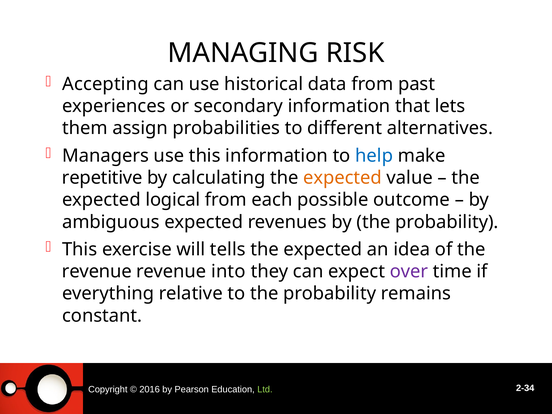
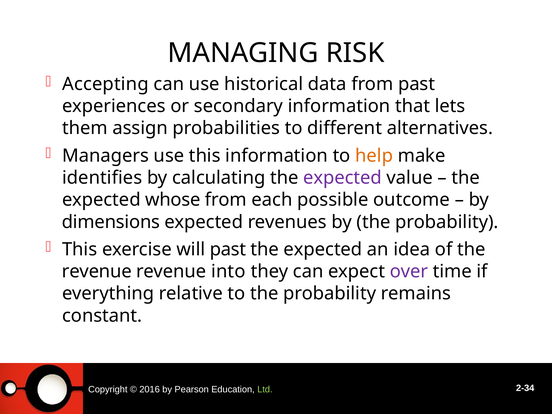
help colour: blue -> orange
repetitive: repetitive -> identifies
expected at (343, 178) colour: orange -> purple
logical: logical -> whose
ambiguous: ambiguous -> dimensions
will tells: tells -> past
